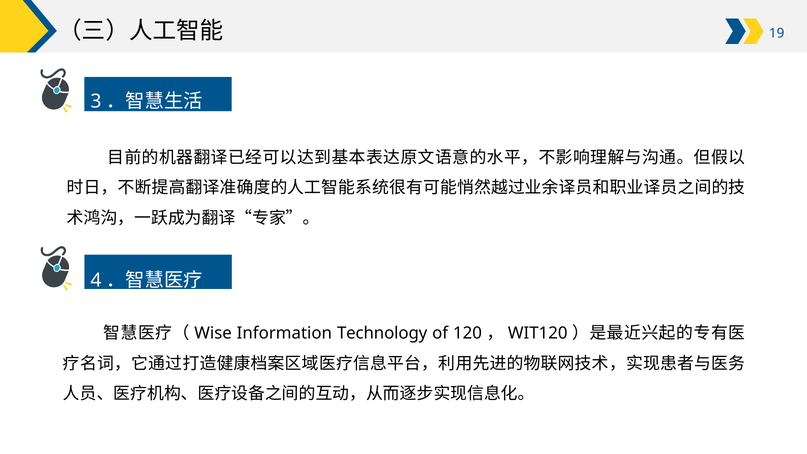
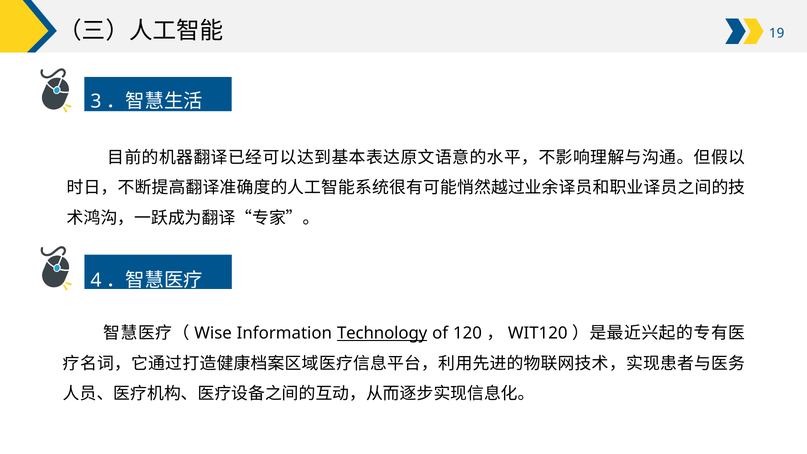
Technology underline: none -> present
